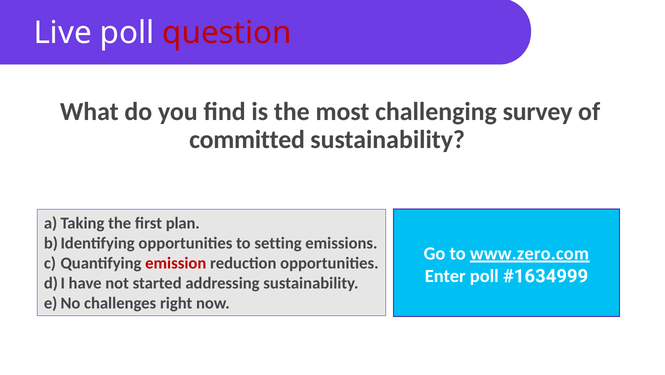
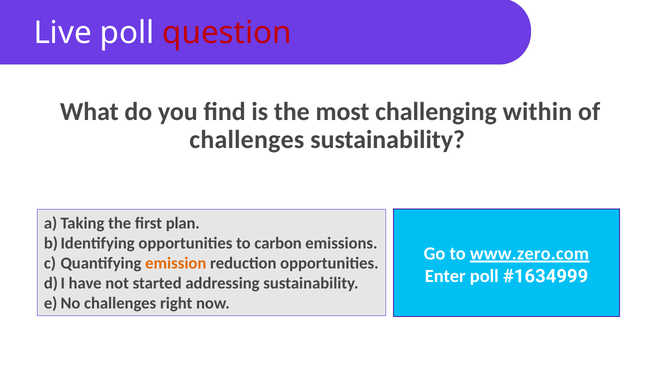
survey: survey -> within
committed at (247, 140): committed -> challenges
setting: setting -> carbon
emission colour: red -> orange
